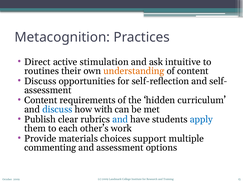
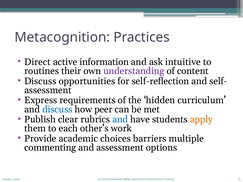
stimulation: stimulation -> information
understanding colour: orange -> purple
Content at (41, 100): Content -> Express
with: with -> peer
apply colour: blue -> orange
materials: materials -> academic
support: support -> barriers
